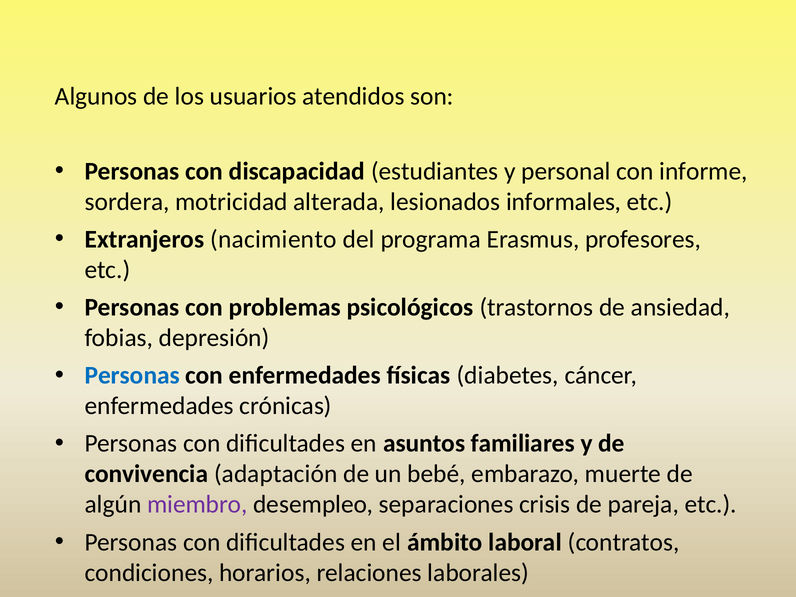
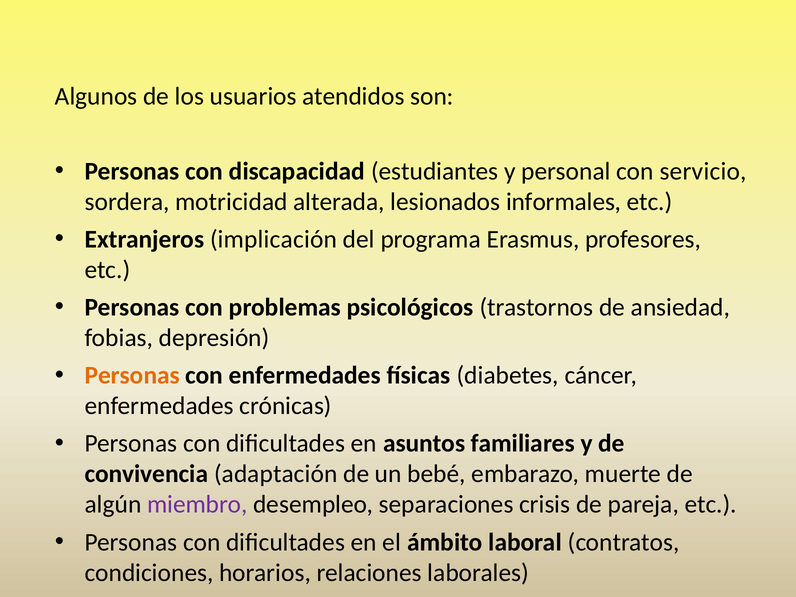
informe: informe -> servicio
nacimiento: nacimiento -> implicación
Personas at (132, 376) colour: blue -> orange
